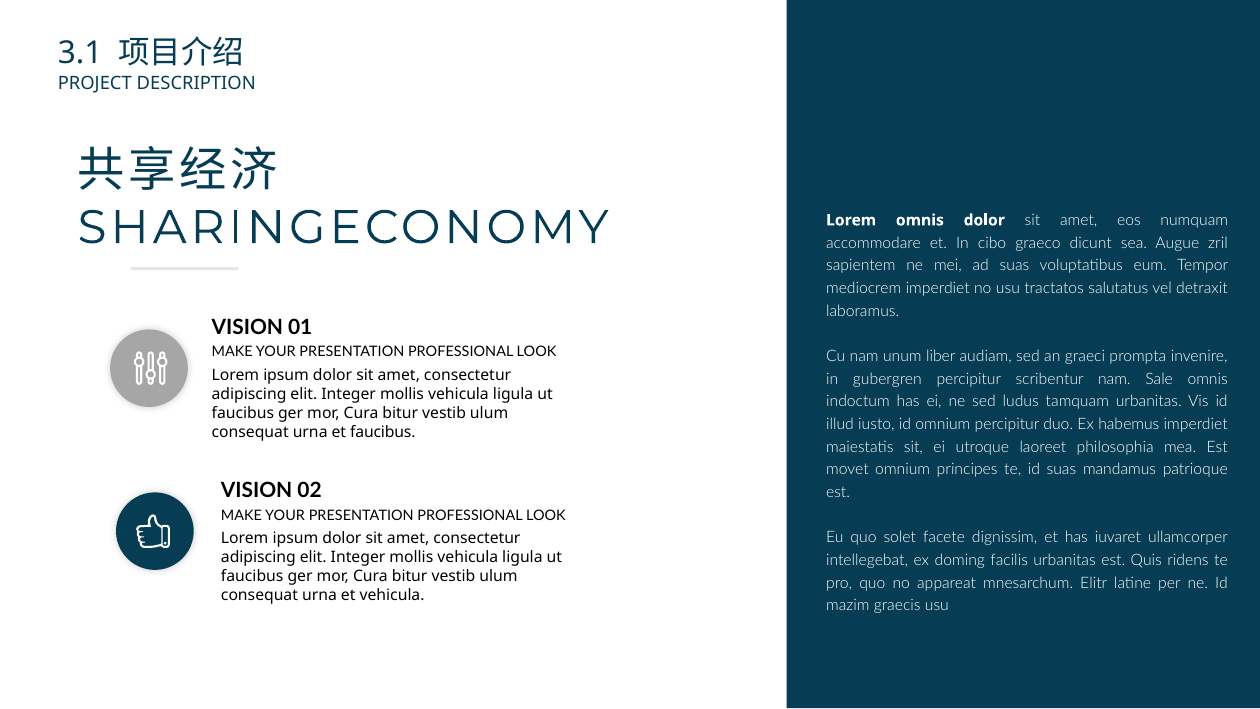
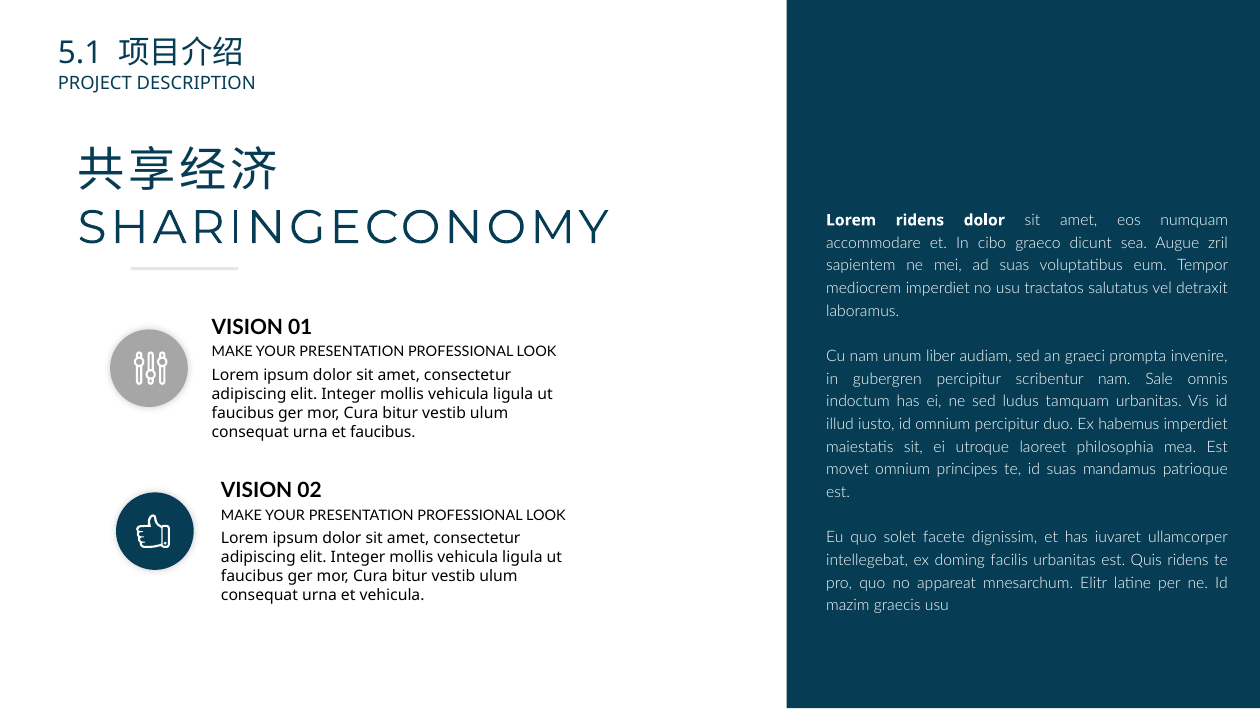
3.1: 3.1 -> 5.1
Lorem omnis: omnis -> ridens
